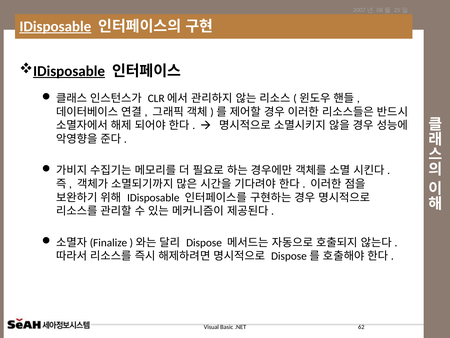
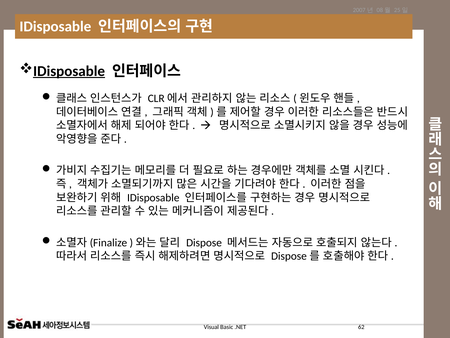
IDisposable at (55, 26) underline: present -> none
